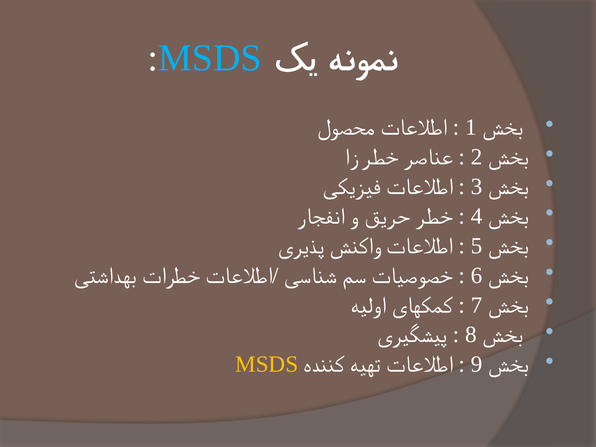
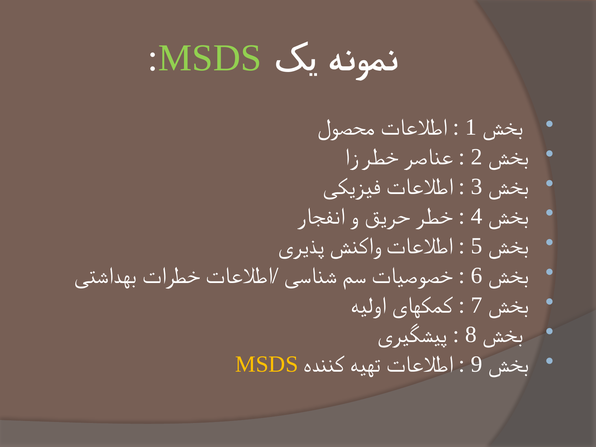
MSDS at (210, 58) colour: light blue -> light green
